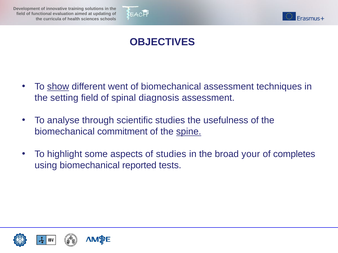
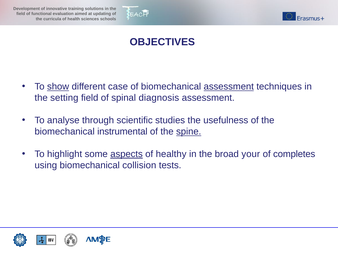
went: went -> case
assessment at (229, 87) underline: none -> present
commitment: commitment -> instrumental
aspects underline: none -> present
of studies: studies -> healthy
reported: reported -> collision
